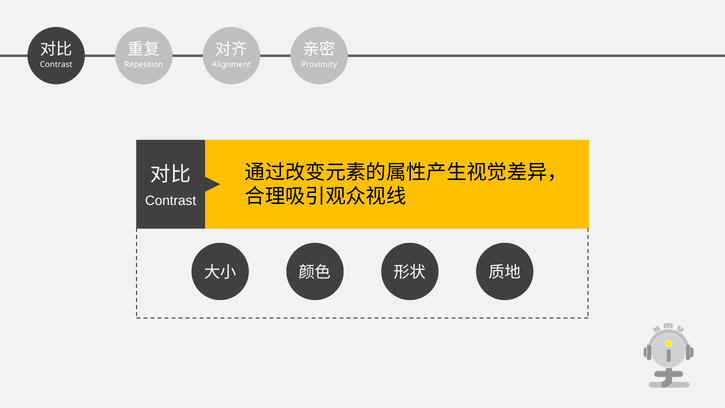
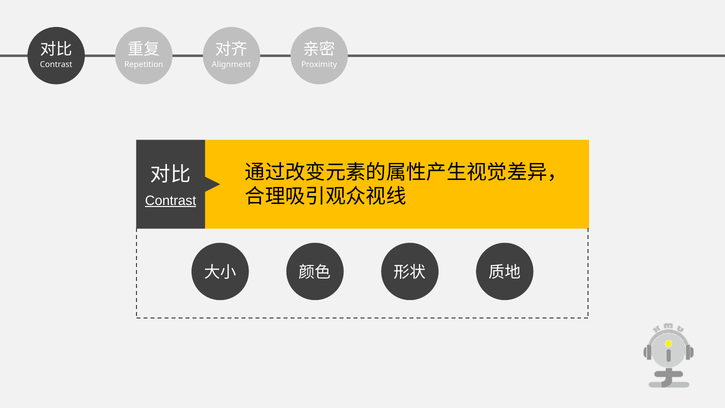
Contrast at (171, 201) underline: none -> present
